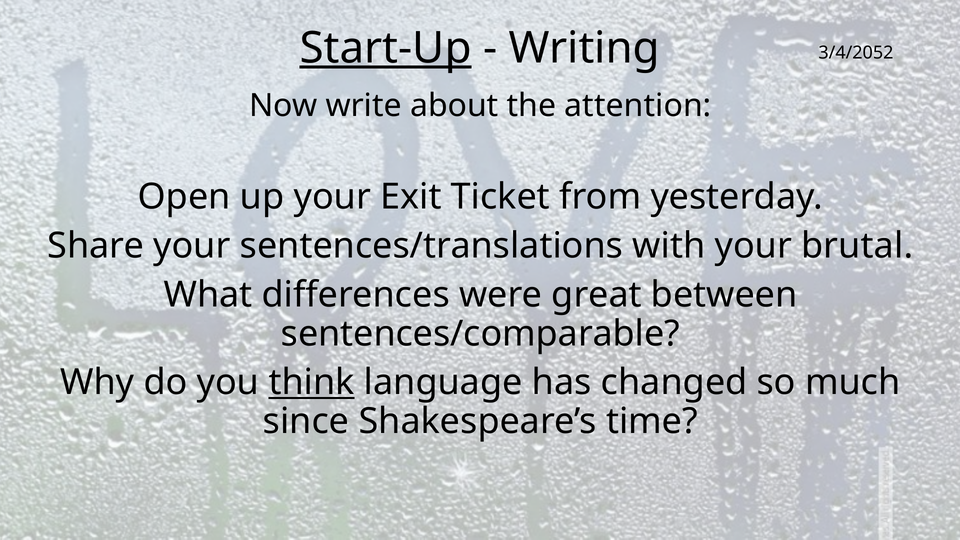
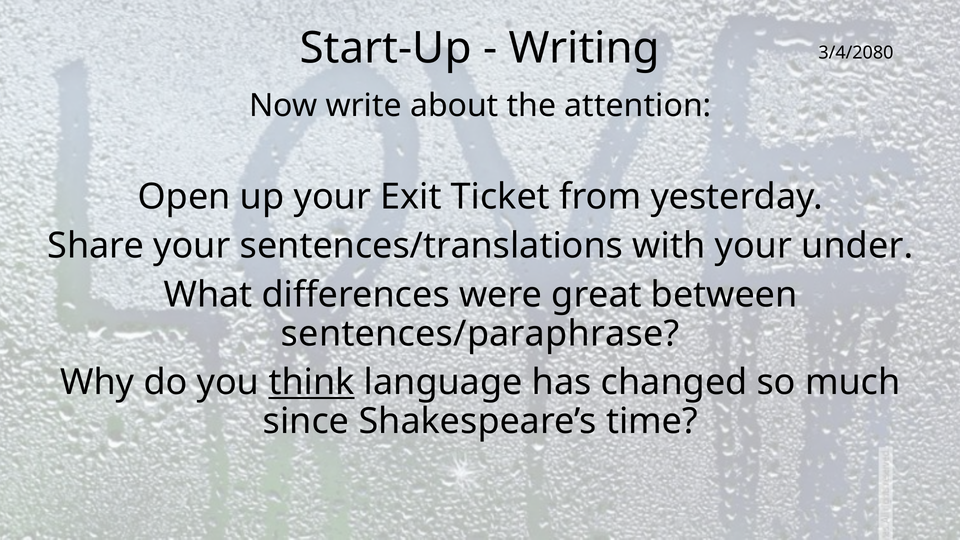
Start-Up underline: present -> none
3/4/2052: 3/4/2052 -> 3/4/2080
brutal: brutal -> under
sentences/comparable: sentences/comparable -> sentences/paraphrase
